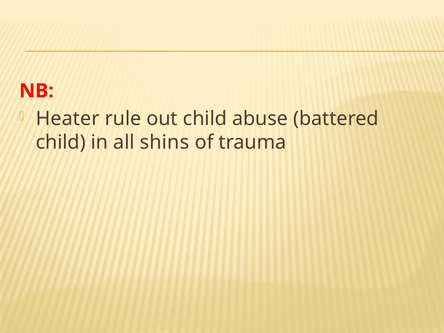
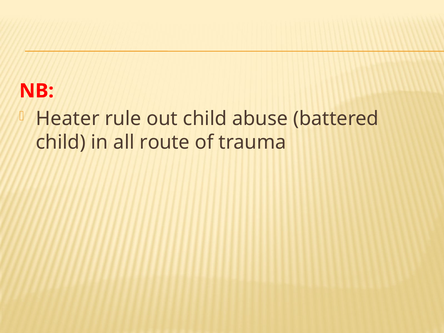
shins: shins -> route
